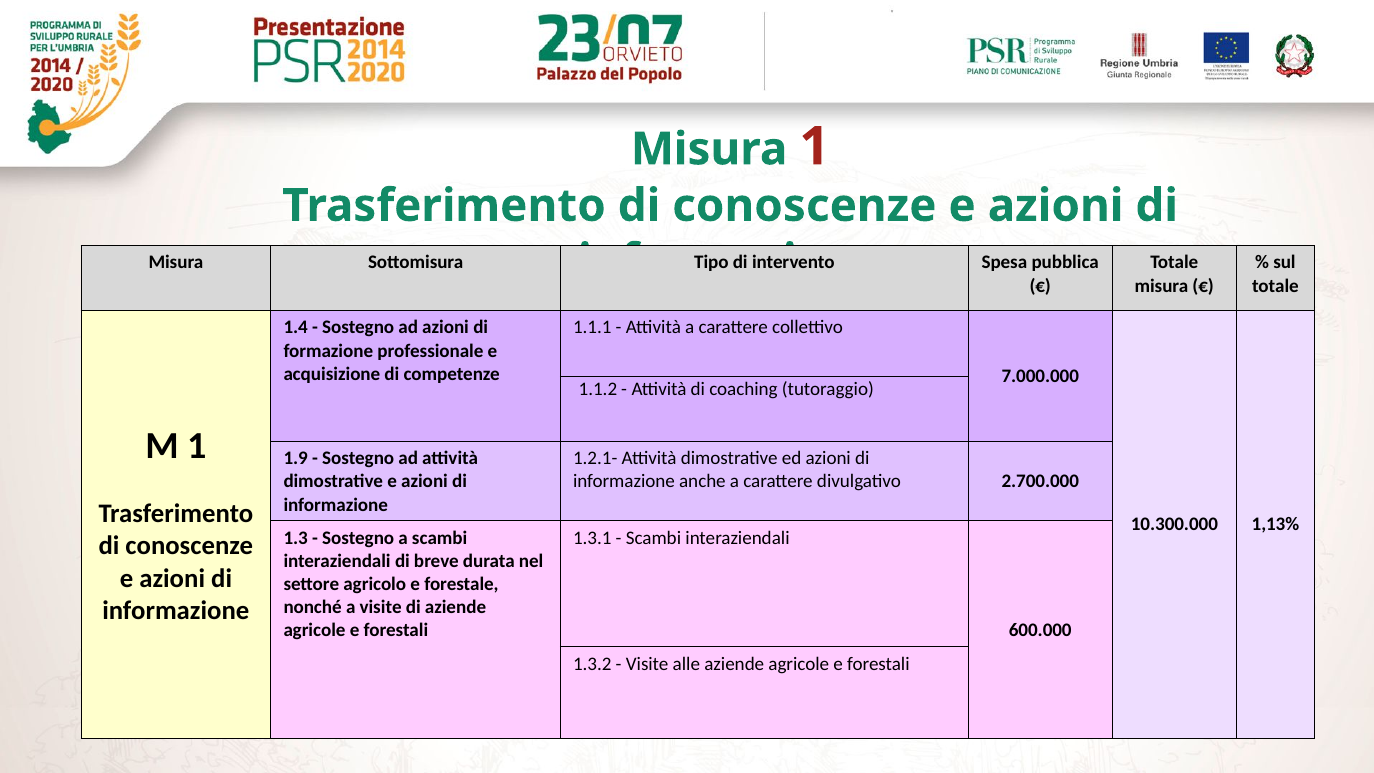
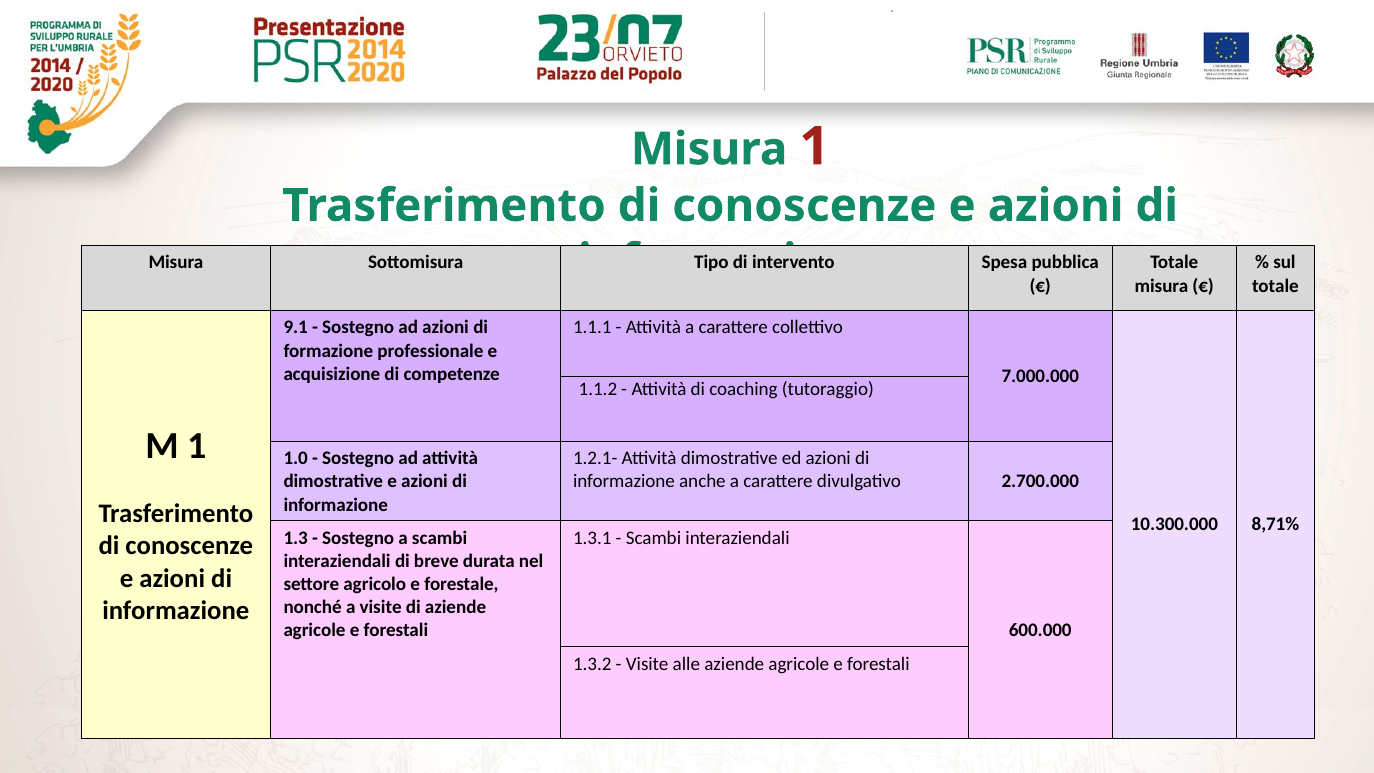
1.4: 1.4 -> 9.1
1.9: 1.9 -> 1.0
1,13%: 1,13% -> 8,71%
